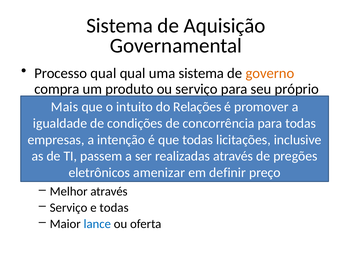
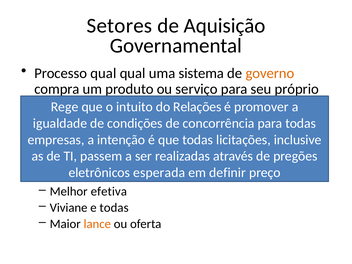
Sistema at (120, 26): Sistema -> Setores
Mais at (65, 107): Mais -> Rege
amenizar: amenizar -> esperada
Melhor através: através -> efetiva
Serviço at (69, 208): Serviço -> Viviane
lance colour: blue -> orange
